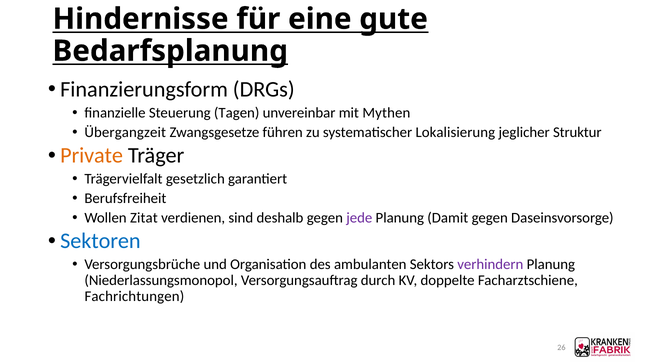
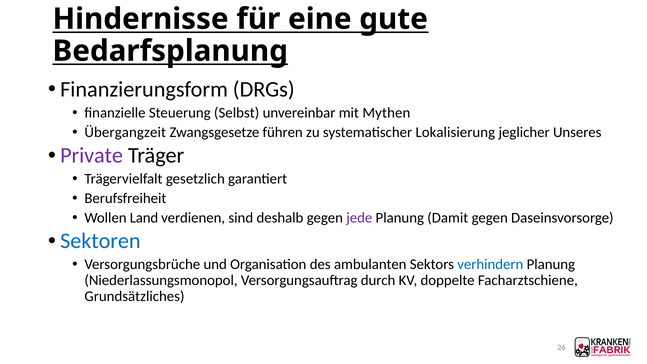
Tagen: Tagen -> Selbst
Struktur: Struktur -> Unseres
Private colour: orange -> purple
Zitat: Zitat -> Land
verhindern colour: purple -> blue
Fachrichtungen: Fachrichtungen -> Grundsätzliches
